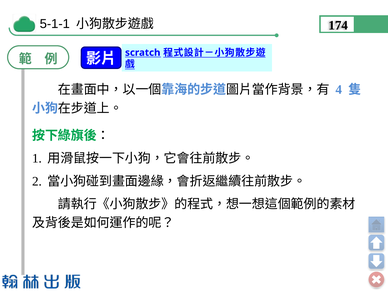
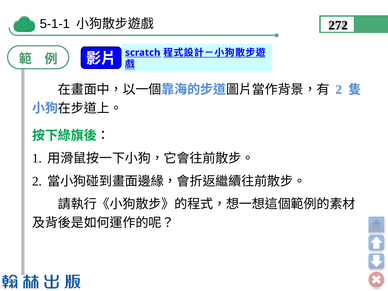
174: 174 -> 272
4 at (339, 90): 4 -> 2
